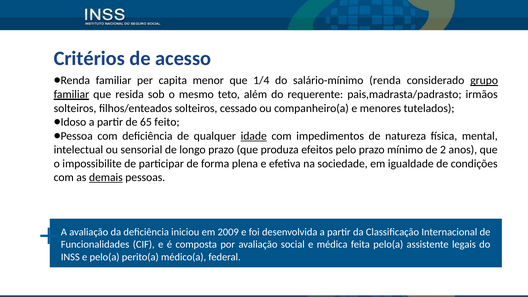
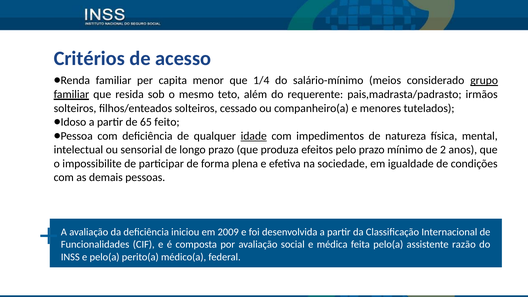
renda: renda -> meios
demais underline: present -> none
legais: legais -> razão
